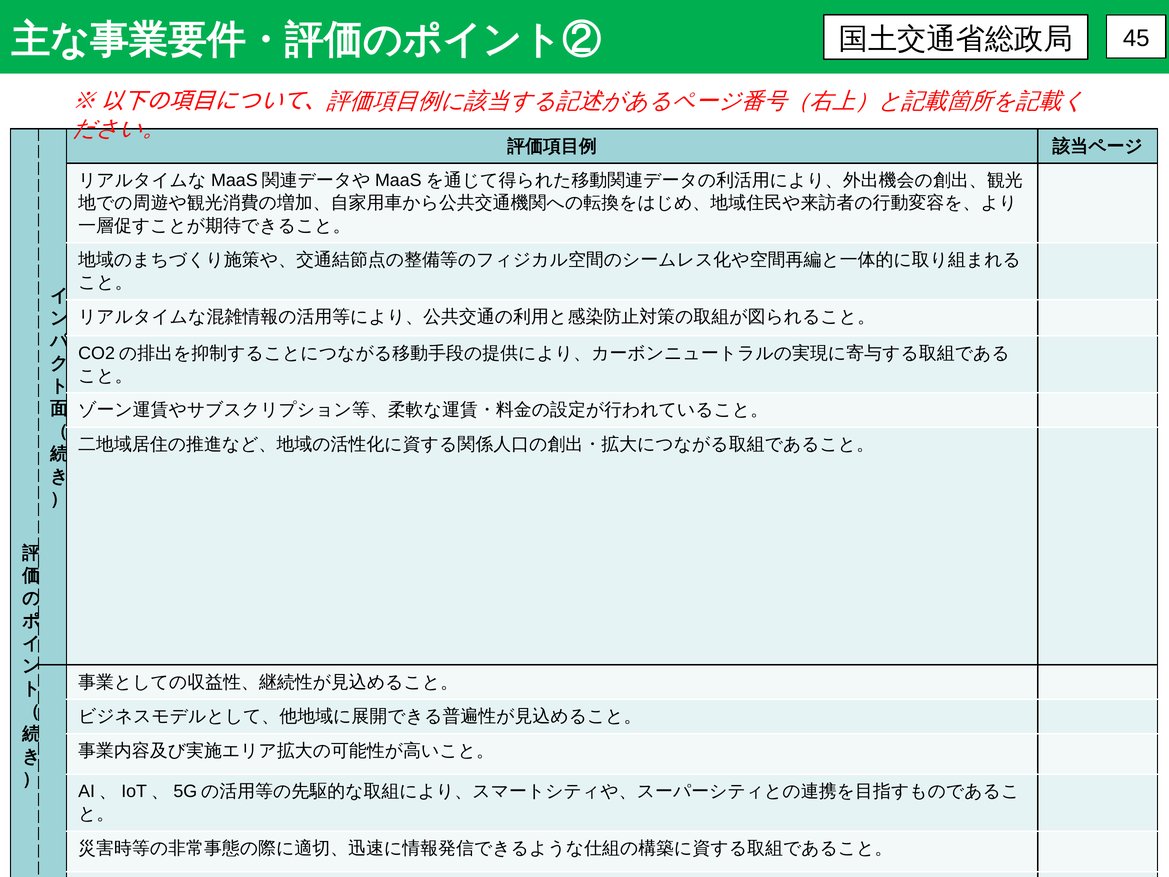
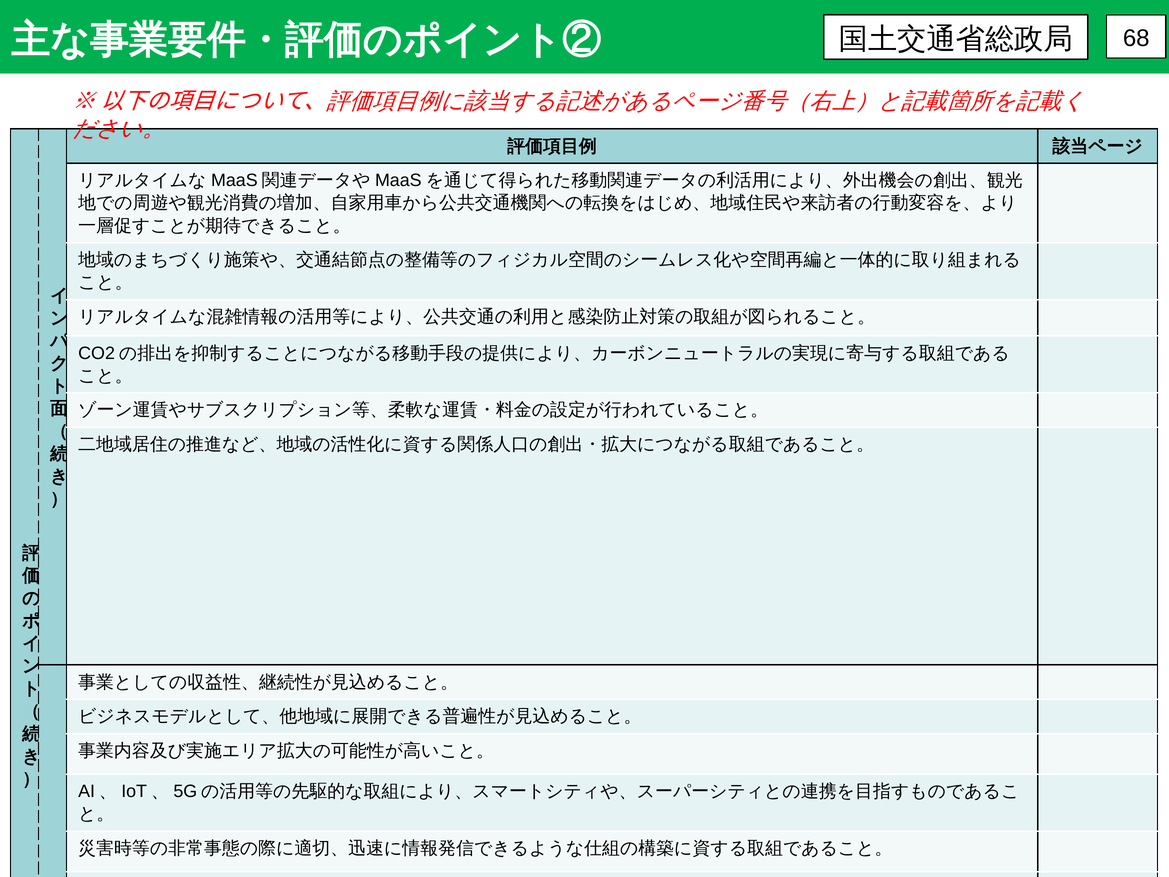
45: 45 -> 68
